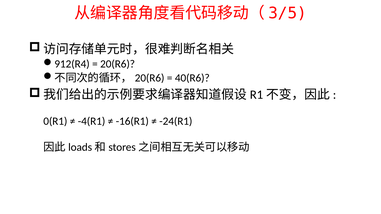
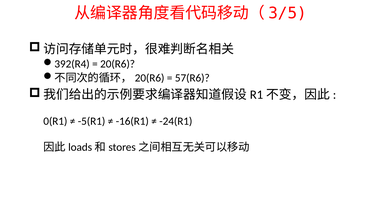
912(R4: 912(R4 -> 392(R4
40(R6: 40(R6 -> 57(R6
-4(R1: -4(R1 -> -5(R1
